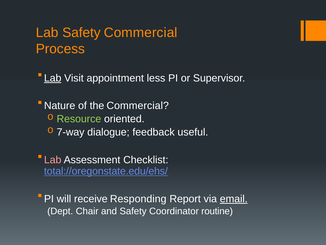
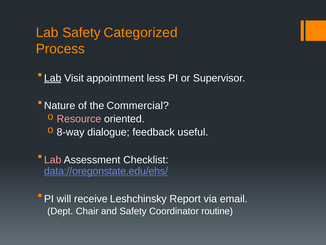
Safety Commercial: Commercial -> Categorized
Resource colour: light green -> pink
7-way: 7-way -> 8-way
total://oregonstate.edu/ehs/: total://oregonstate.edu/ehs/ -> data://oregonstate.edu/ehs/
Responding: Responding -> Leshchinsky
email underline: present -> none
